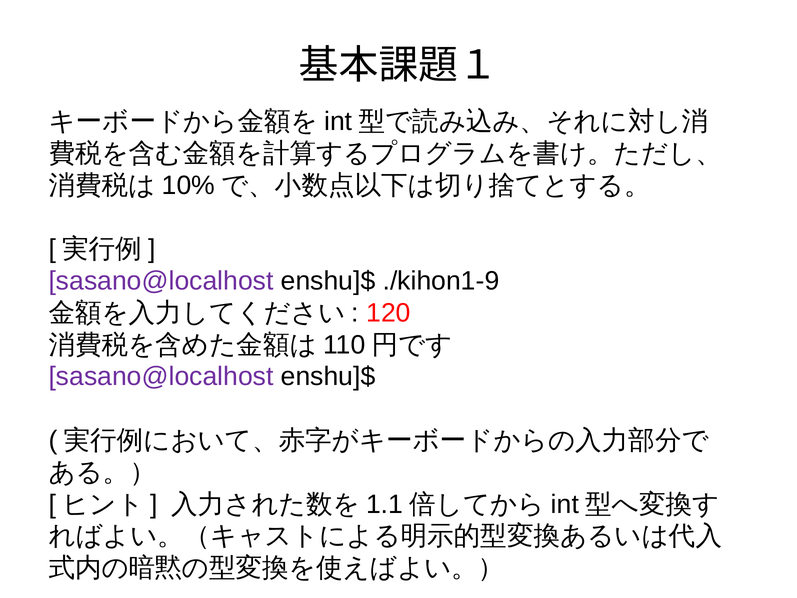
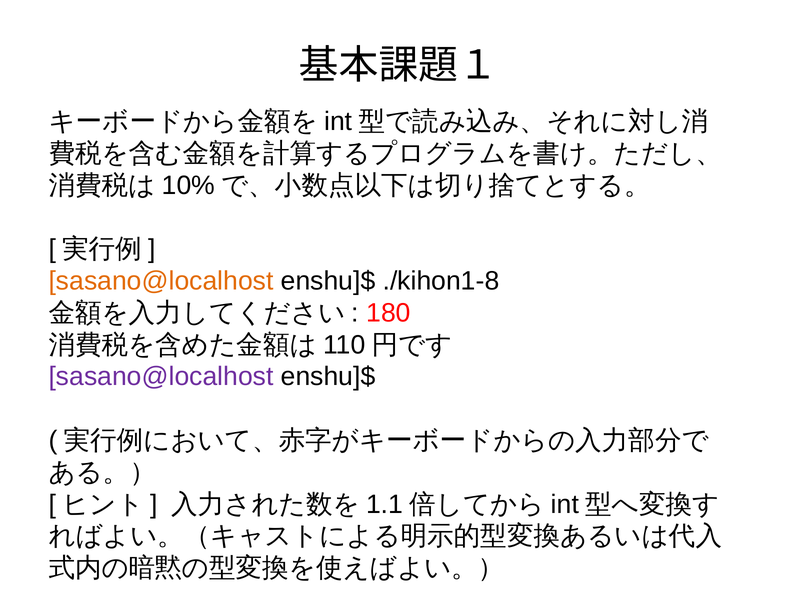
sasano@localhost at (161, 281) colour: purple -> orange
./kihon1-9: ./kihon1-9 -> ./kihon1-8
120: 120 -> 180
